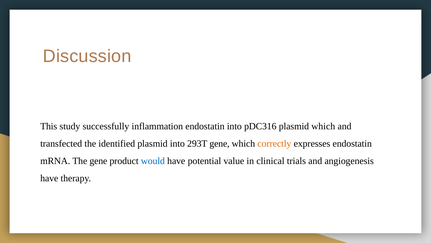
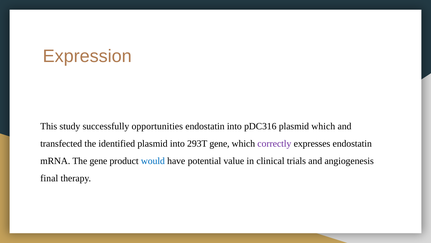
Discussion: Discussion -> Expression
inflammation: inflammation -> opportunities
correctly colour: orange -> purple
have at (49, 178): have -> final
